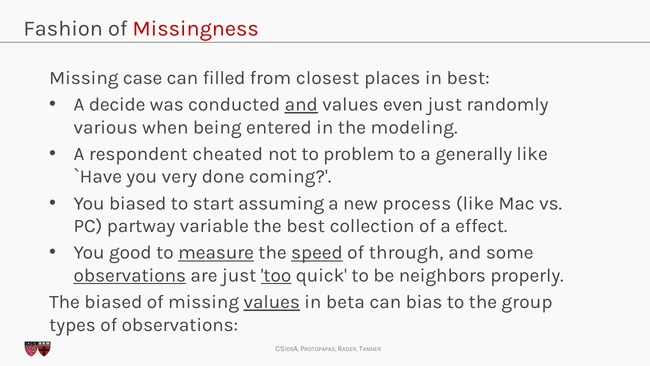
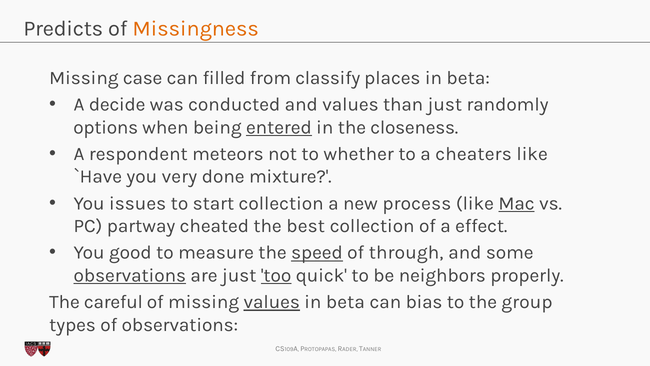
Fashion: Fashion -> Predicts
Missingness colour: red -> orange
closest: closest -> classify
places in best: best -> beta
and at (301, 104) underline: present -> none
even: even -> than
various: various -> options
entered underline: none -> present
modeling: modeling -> closeness
cheated: cheated -> meteors
problem: problem -> whether
generally: generally -> cheaters
coming: coming -> mixture
You biased: biased -> issues
start assuming: assuming -> collection
Mac underline: none -> present
variable: variable -> cheated
measure underline: present -> none
The biased: biased -> careful
